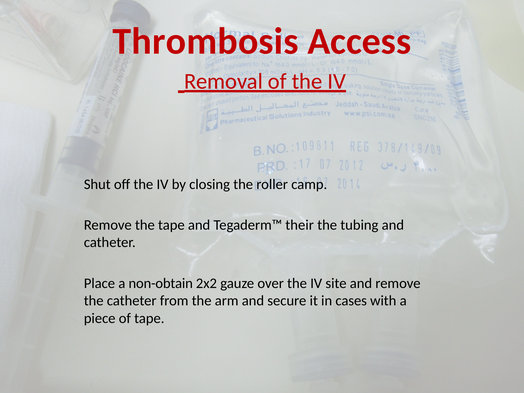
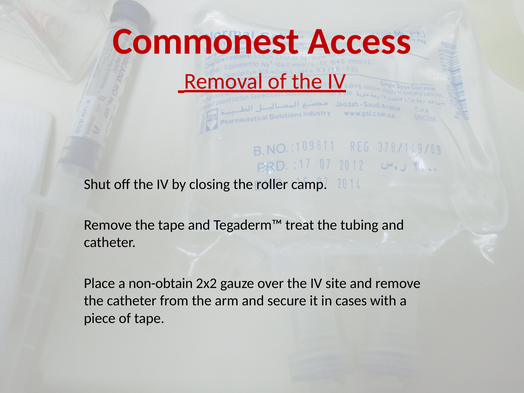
Thrombosis: Thrombosis -> Commonest
their: their -> treat
